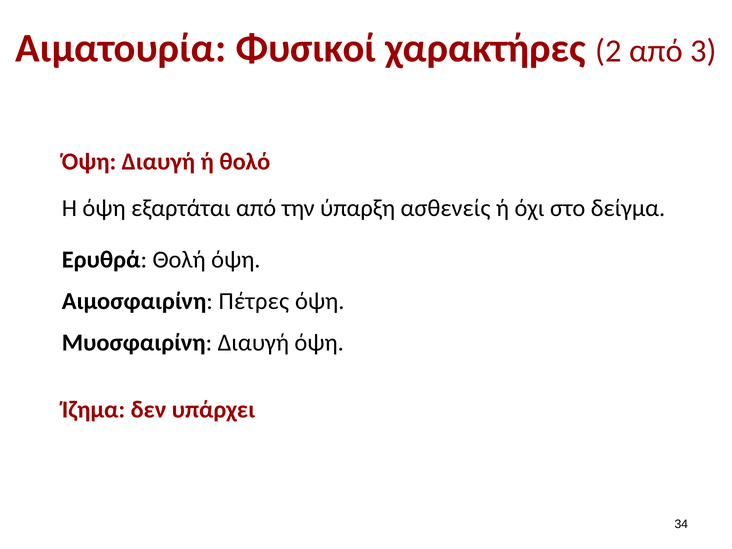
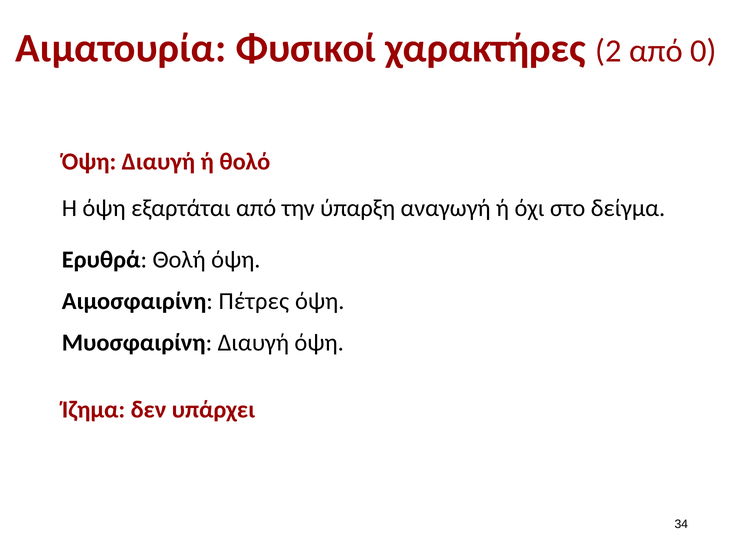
3: 3 -> 0
ασθενείς: ασθενείς -> αναγωγή
